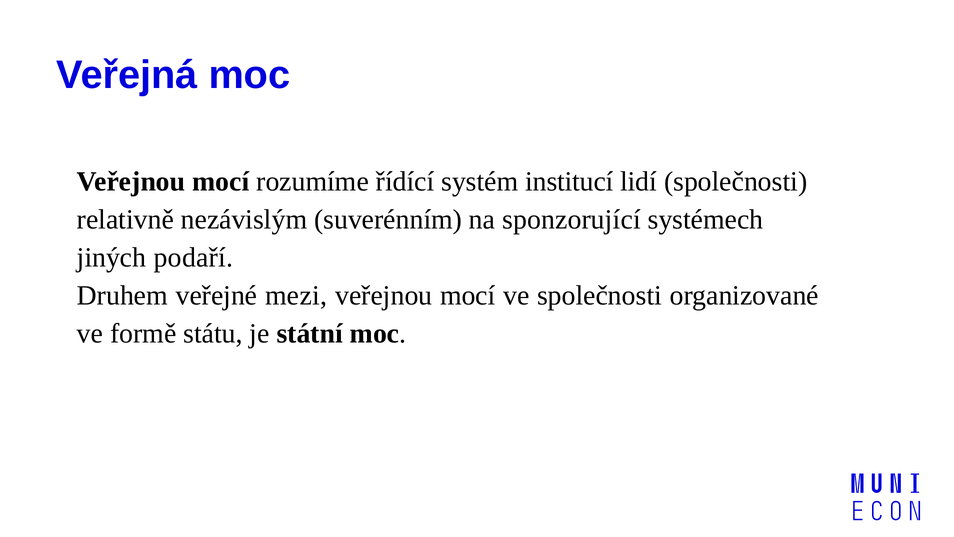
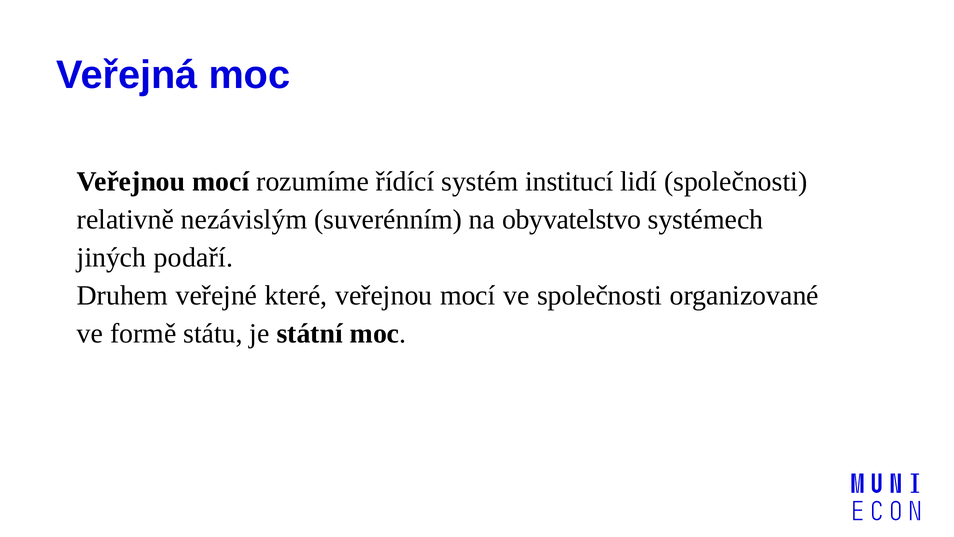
sponzorující: sponzorující -> obyvatelstvo
mezi: mezi -> které
